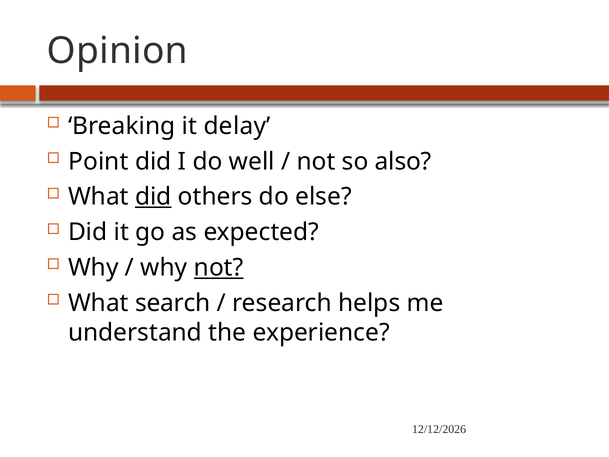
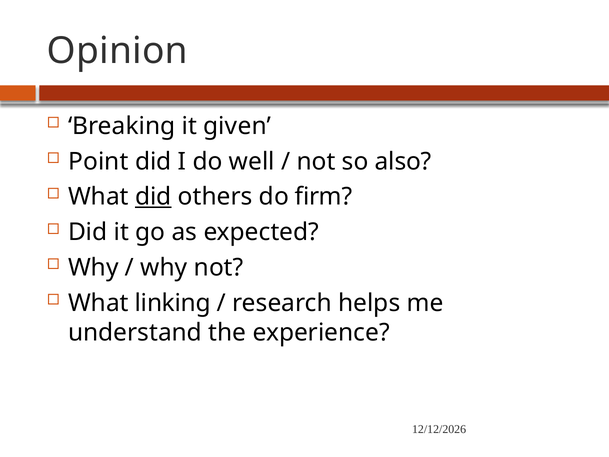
delay: delay -> given
else: else -> firm
not at (219, 267) underline: present -> none
search: search -> linking
